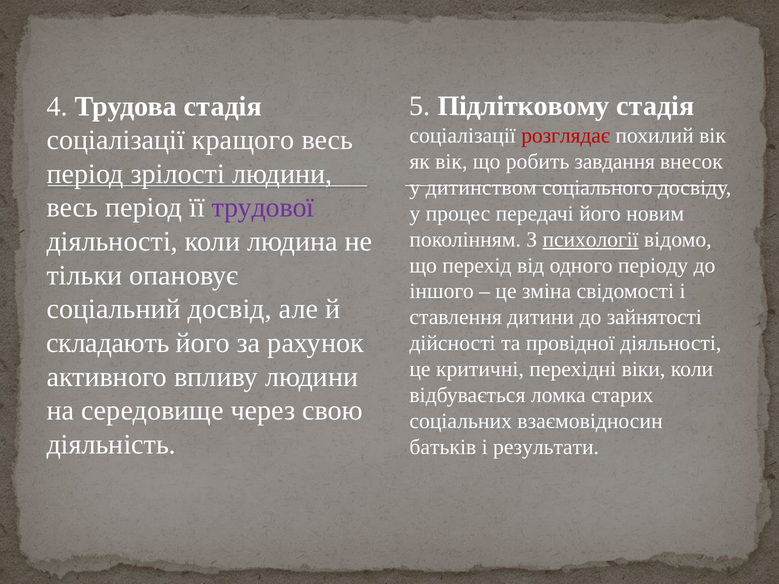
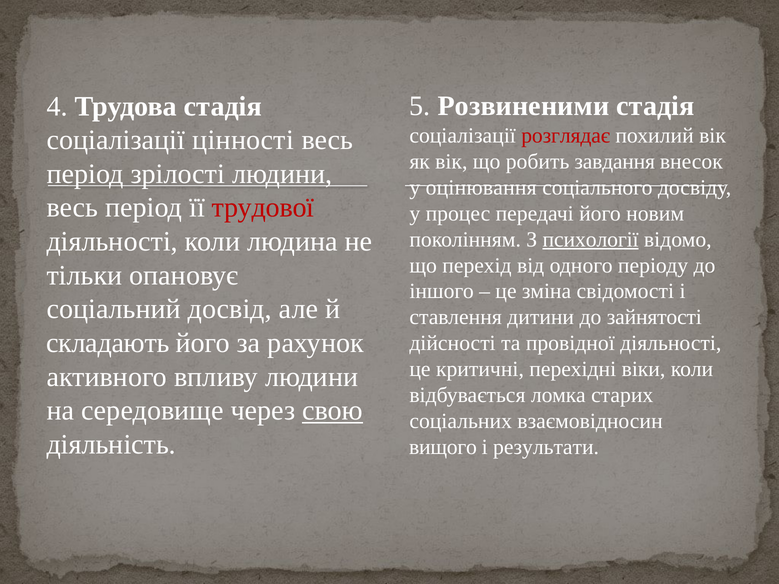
Підлітковому: Підлітковому -> Розвиненими
кращого: кращого -> цінності
дитинством: дитинством -> оцінювання
трудової colour: purple -> red
свою underline: none -> present
батьків: батьків -> вищого
